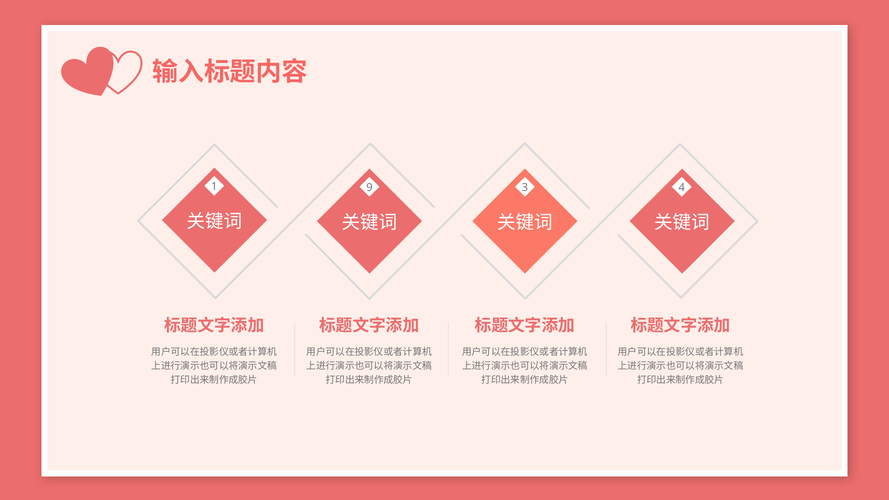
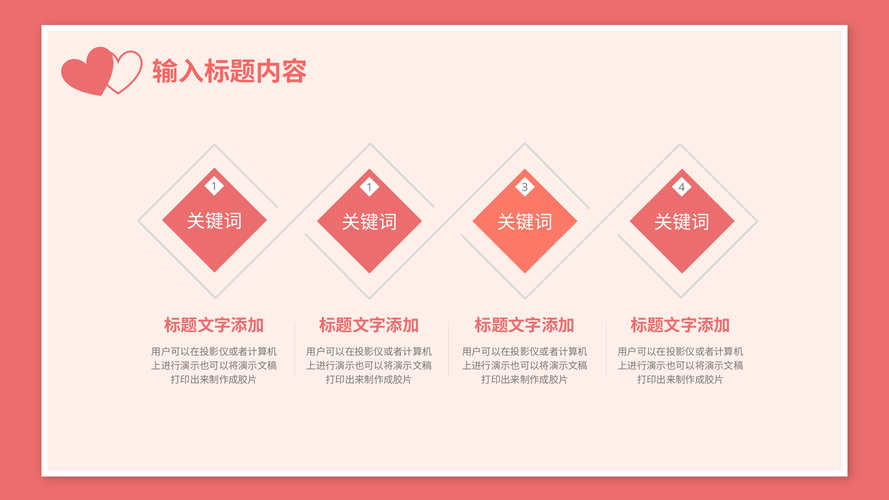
1 9: 9 -> 1
